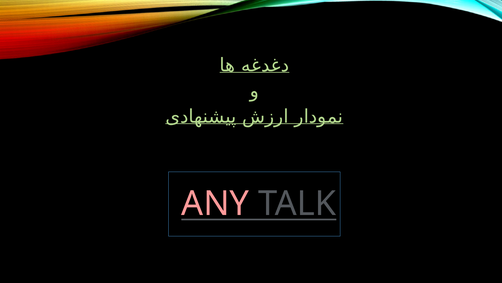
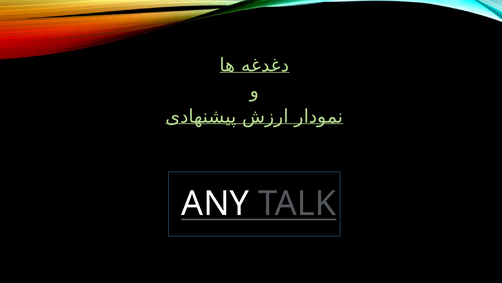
ANY colour: pink -> white
